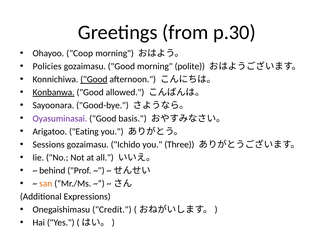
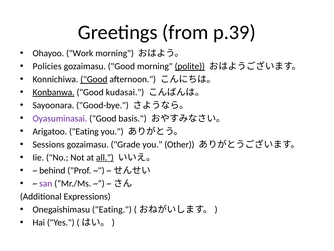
p.30: p.30 -> p.39
Coop: Coop -> Work
polite underline: none -> present
allowed: allowed -> kudasai
Ichido: Ichido -> Grade
Three: Three -> Other
all underline: none -> present
san colour: orange -> purple
Onegaishimasu Credit: Credit -> Eating
